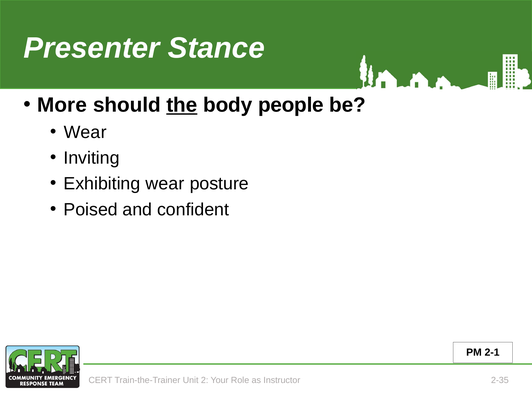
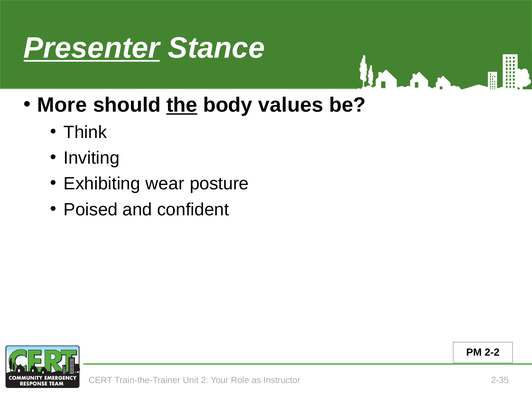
Presenter underline: none -> present
people: people -> values
Wear at (85, 132): Wear -> Think
2-1: 2-1 -> 2-2
